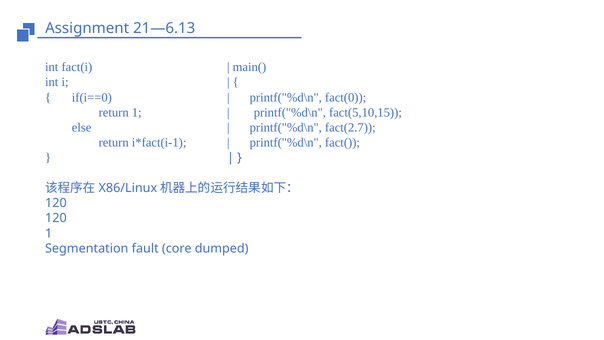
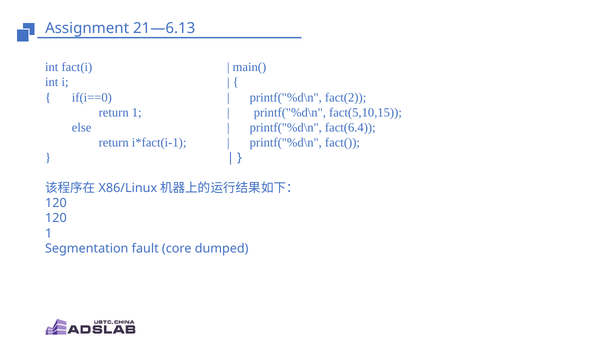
fact(0: fact(0 -> fact(2
fact(2.7: fact(2.7 -> fact(6.4
